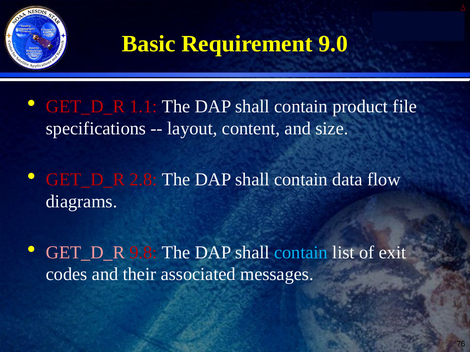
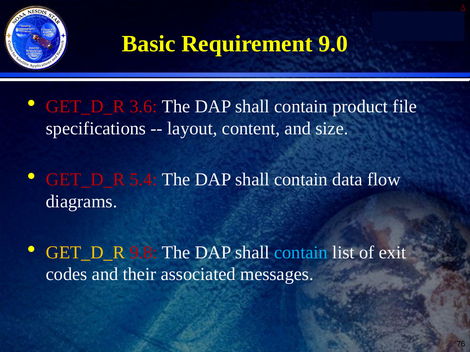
1.1: 1.1 -> 3.6
2.8: 2.8 -> 5.4
GET_D_R at (85, 253) colour: pink -> yellow
